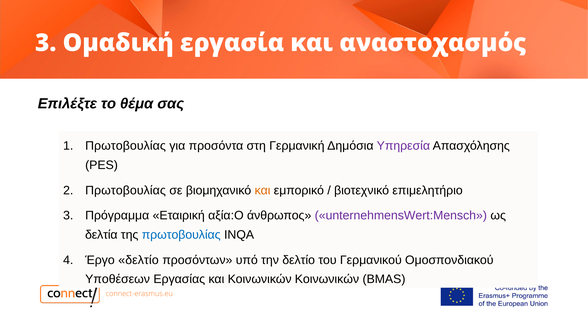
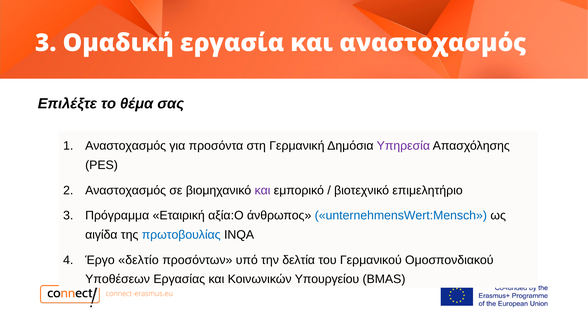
Πρωτοβουλίας at (126, 146): Πρωτοβουλίας -> Αναστοχασμός
Πρωτοβουλίας at (126, 190): Πρωτοβουλίας -> Αναστοχασμός
και at (263, 190) colour: orange -> purple
unternehmensWert:Mensch colour: purple -> blue
δελτία: δελτία -> αιγίδα
την δελτίο: δελτίο -> δελτία
Κοινωνικών Κοινωνικών: Κοινωνικών -> Υπουργείου
